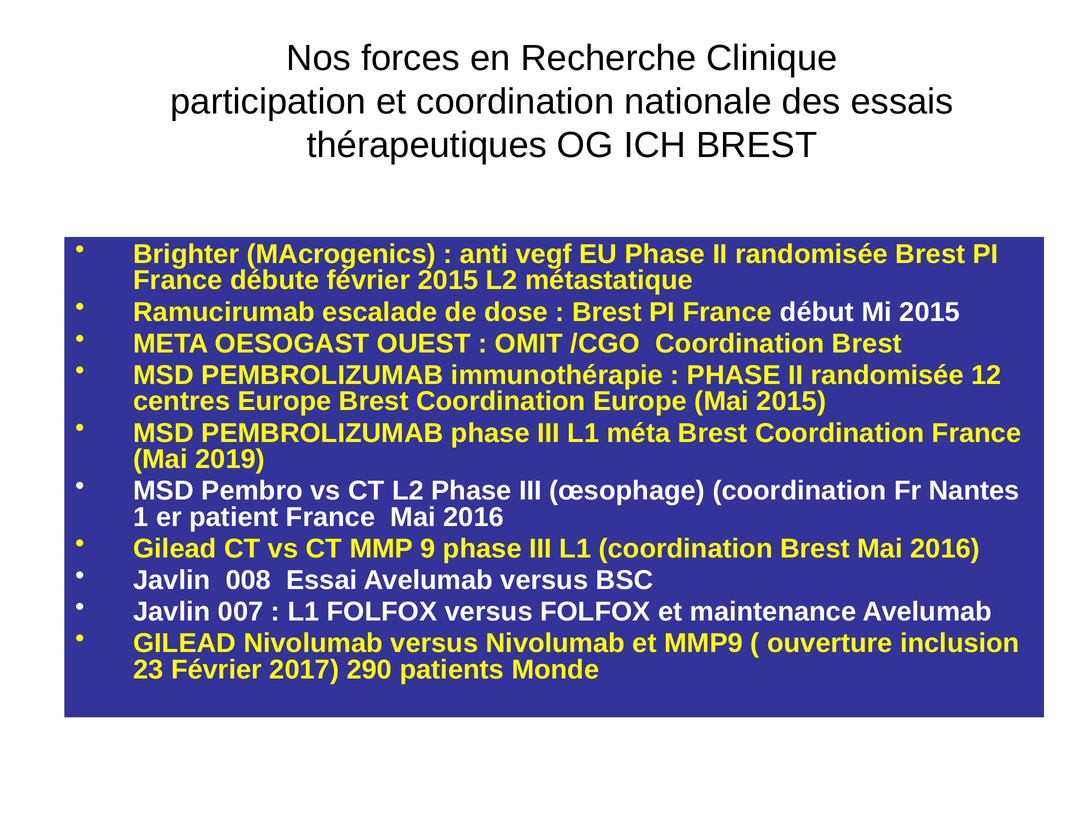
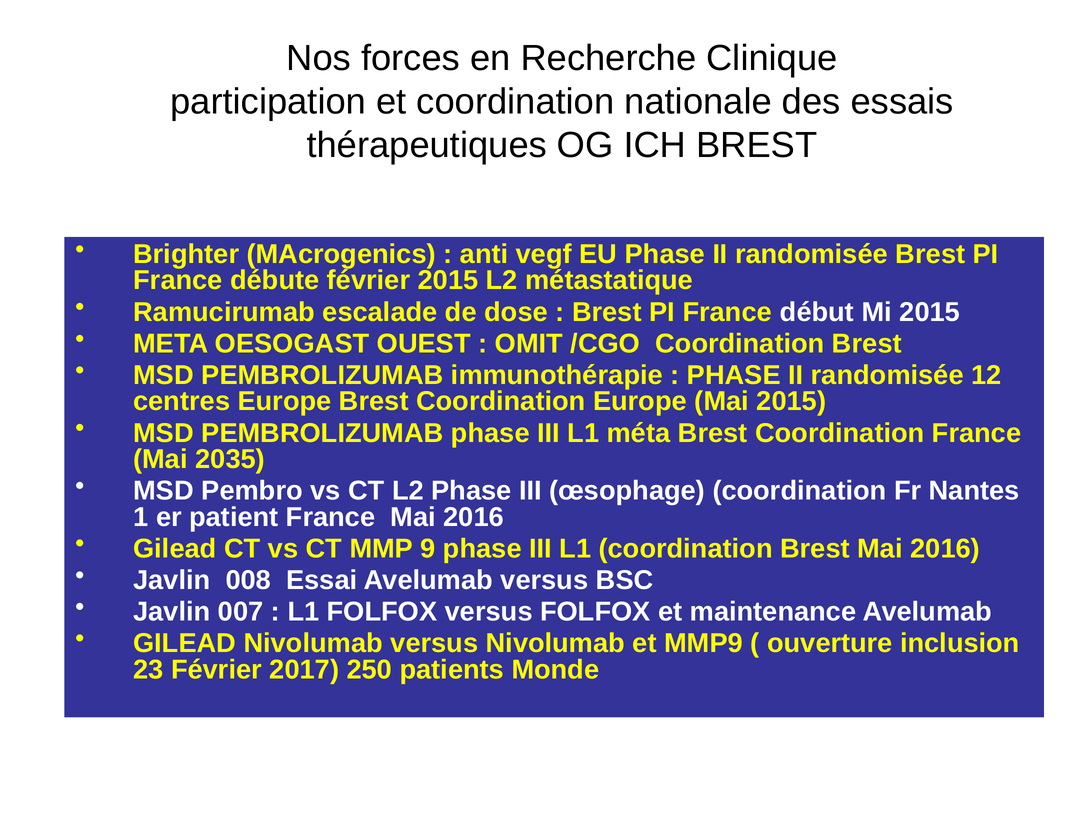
2019: 2019 -> 2035
290: 290 -> 250
